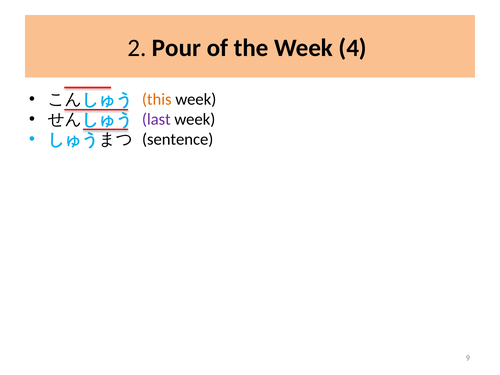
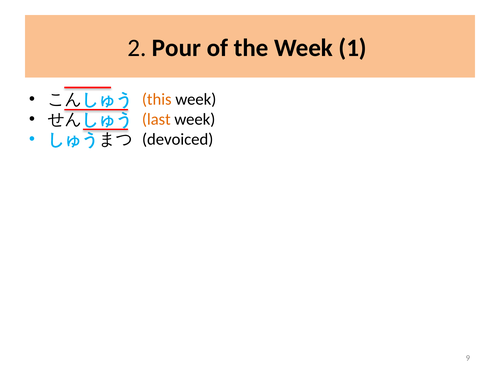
4: 4 -> 1
last colour: purple -> orange
sentence: sentence -> devoiced
